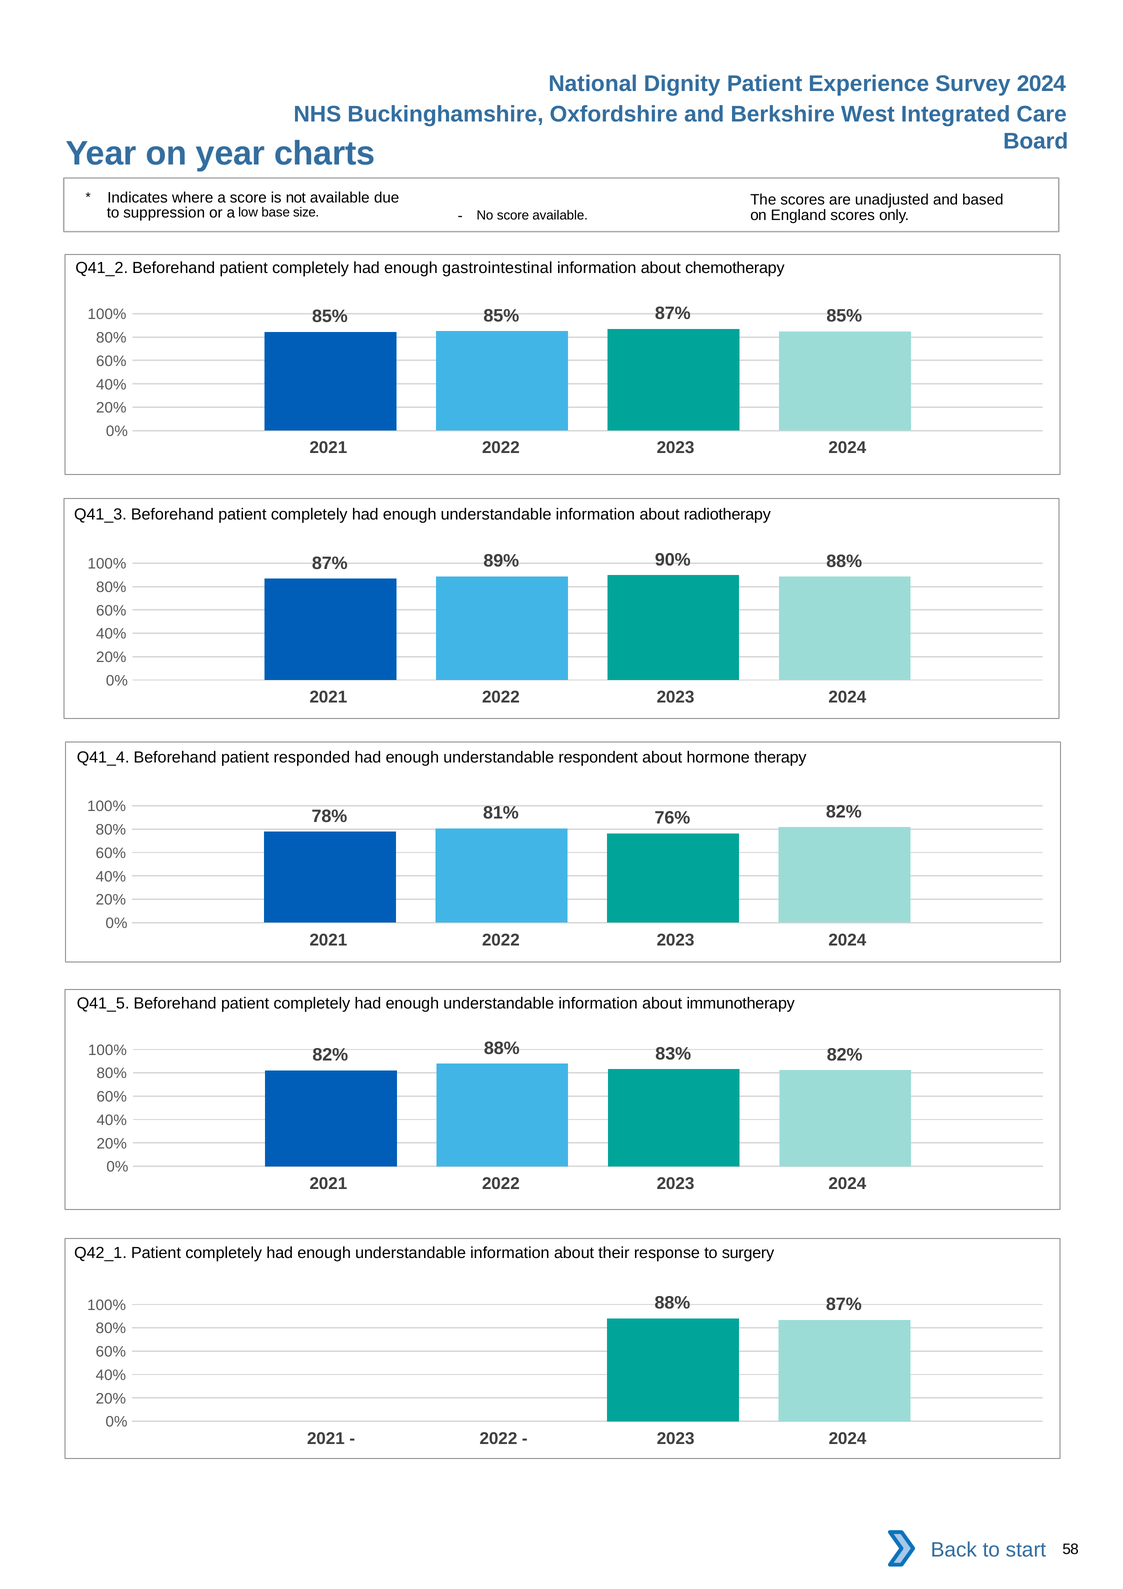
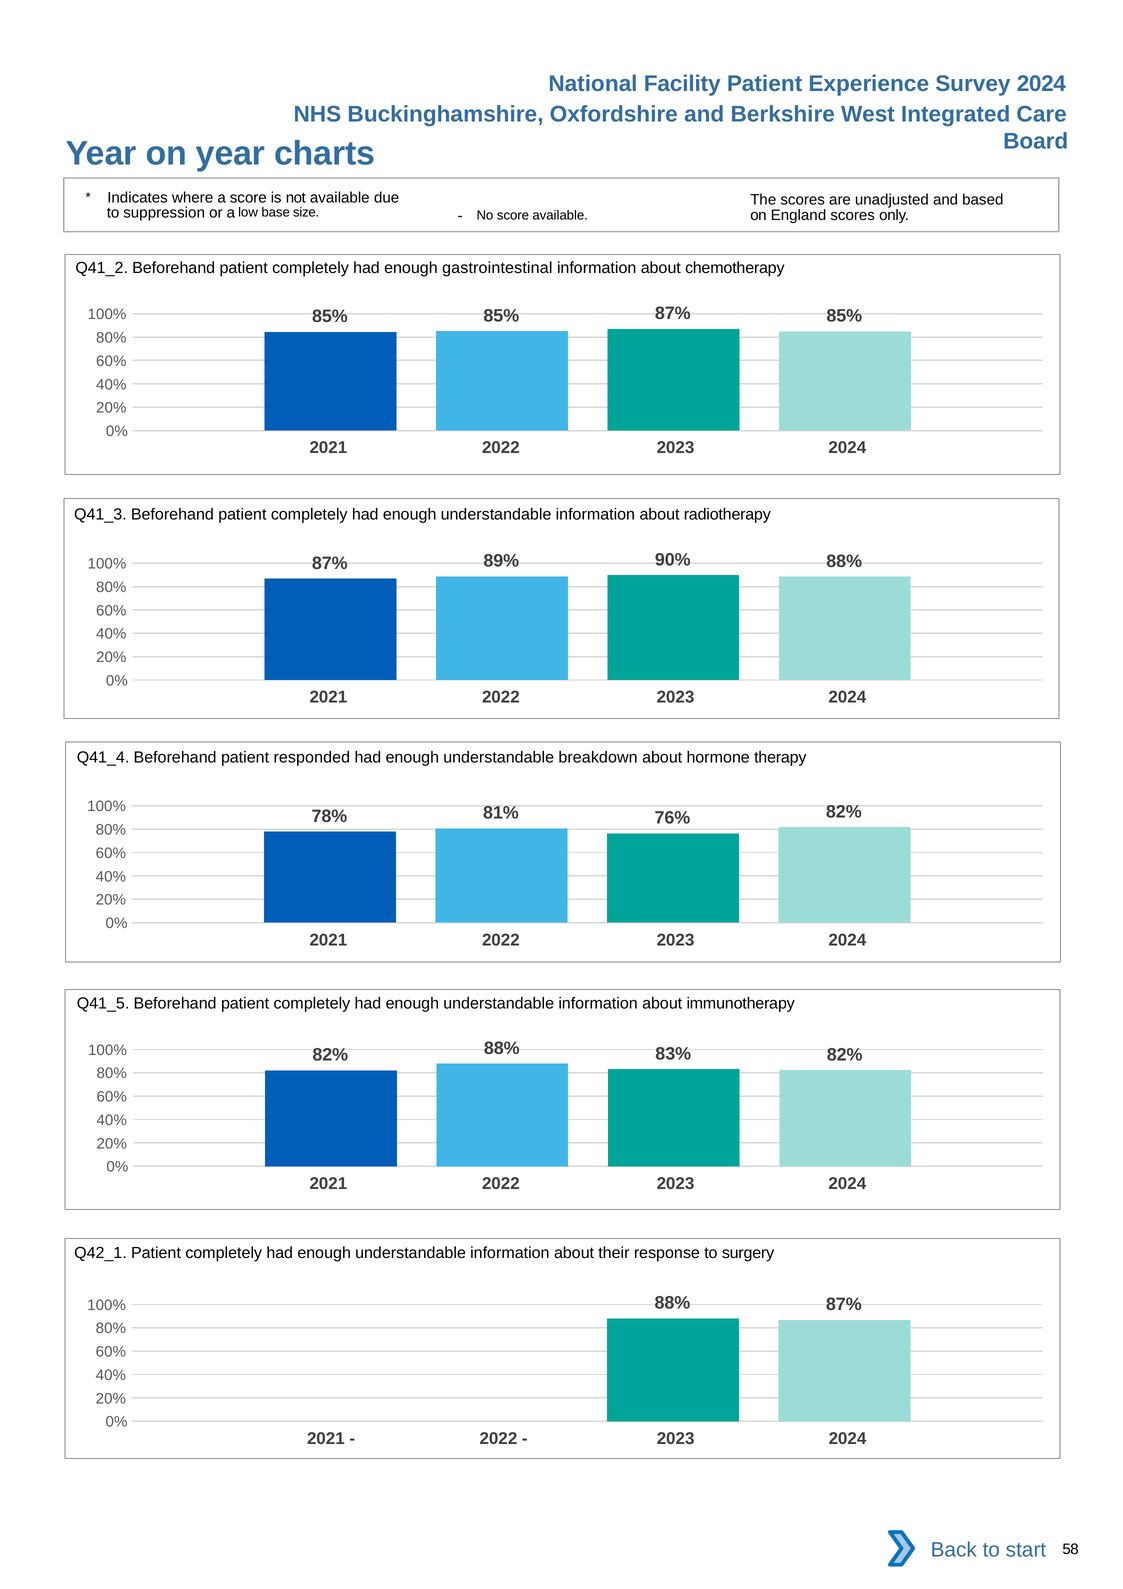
Dignity: Dignity -> Facility
respondent: respondent -> breakdown
